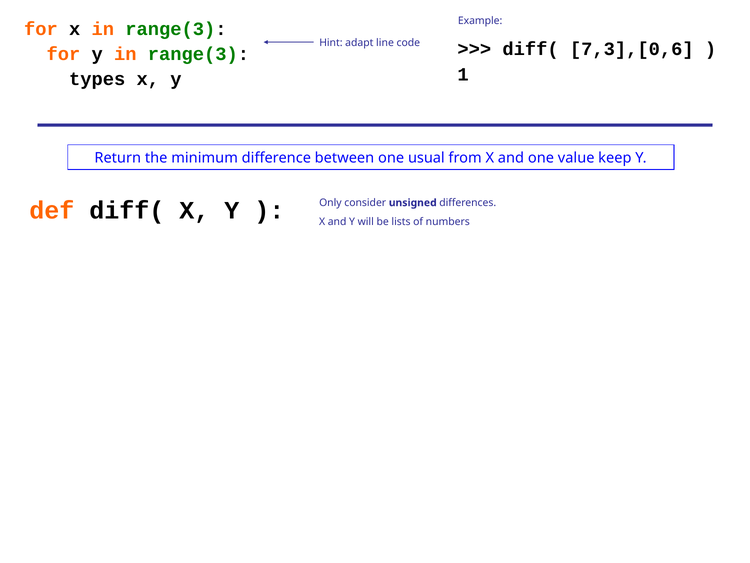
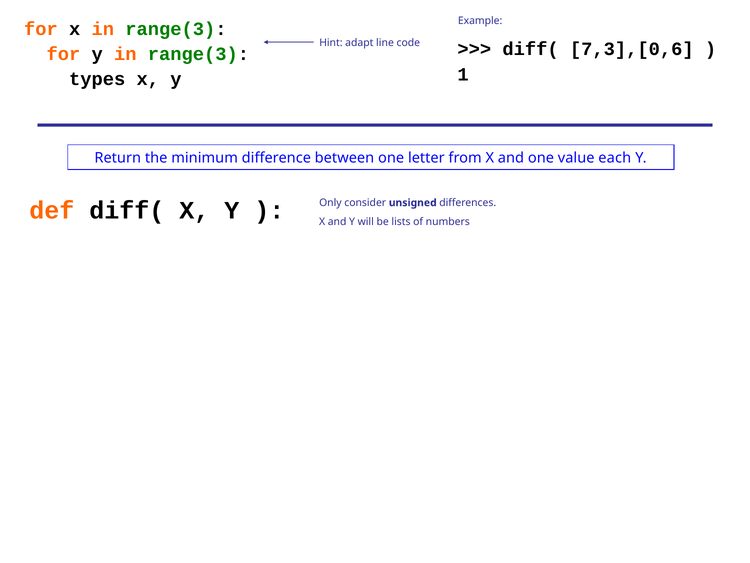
usual: usual -> letter
keep: keep -> each
